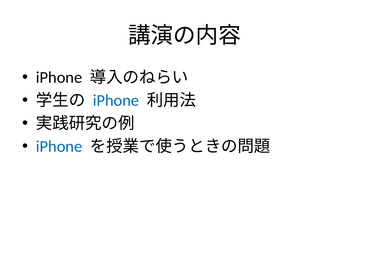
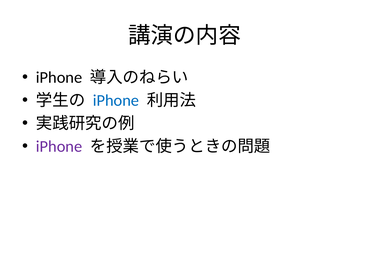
iPhone at (59, 146) colour: blue -> purple
